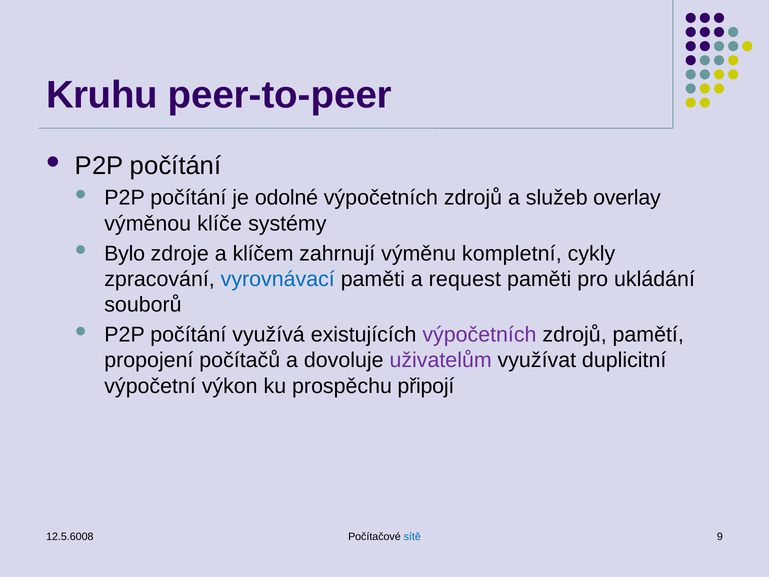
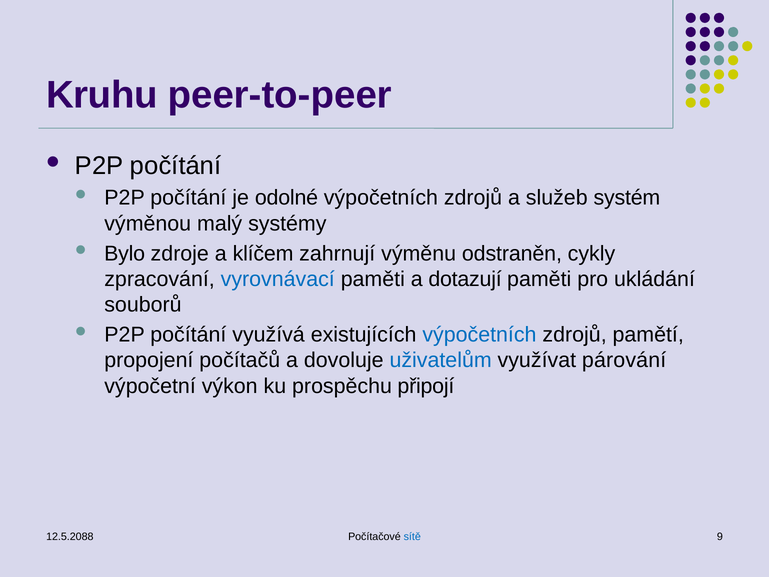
overlay: overlay -> systém
klíče: klíče -> malý
kompletní: kompletní -> odstraněn
request: request -> dotazují
výpočetních at (479, 335) colour: purple -> blue
uživatelům colour: purple -> blue
duplicitní: duplicitní -> párování
12.5.6008: 12.5.6008 -> 12.5.2088
